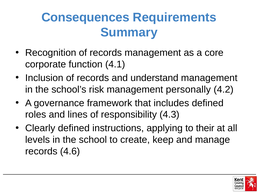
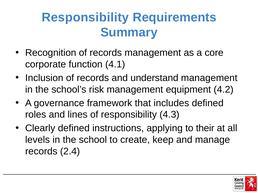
Consequences at (85, 17): Consequences -> Responsibility
personally: personally -> equipment
4.6: 4.6 -> 2.4
